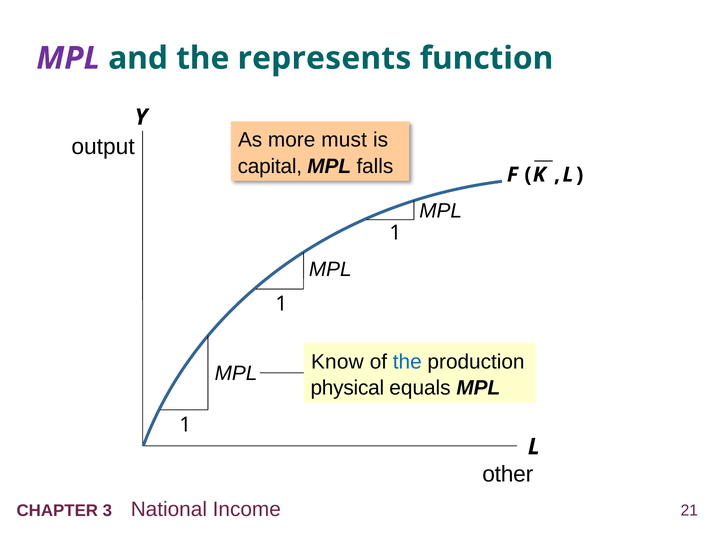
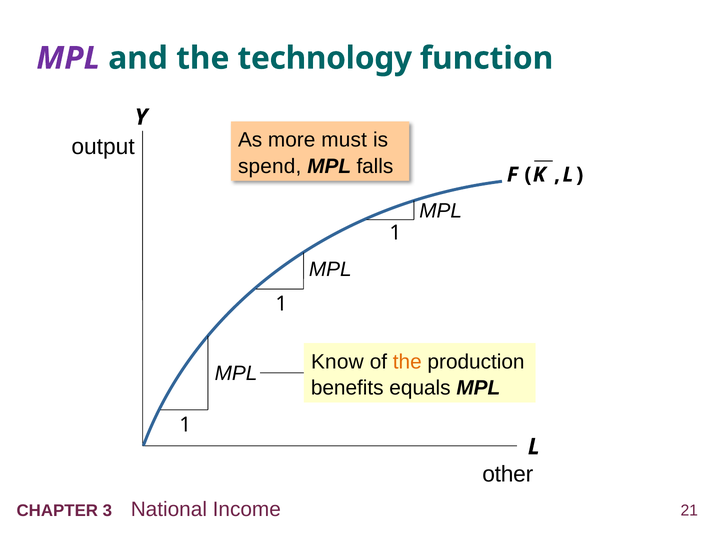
represents: represents -> technology
capital: capital -> spend
the at (407, 362) colour: blue -> orange
physical: physical -> benefits
